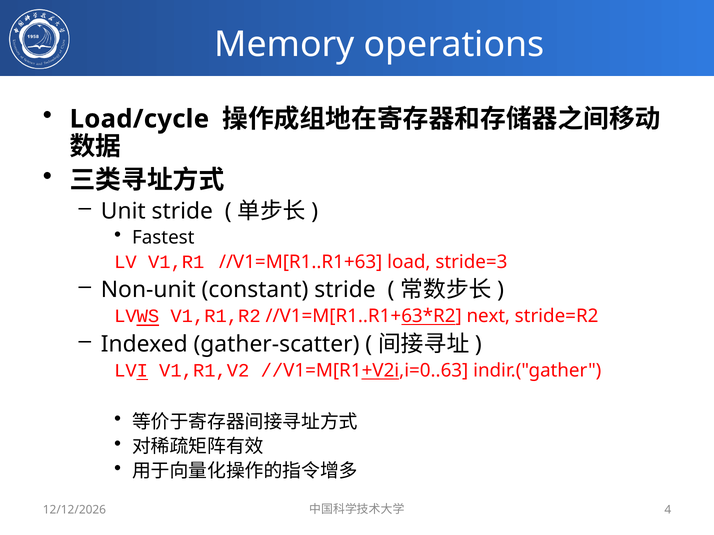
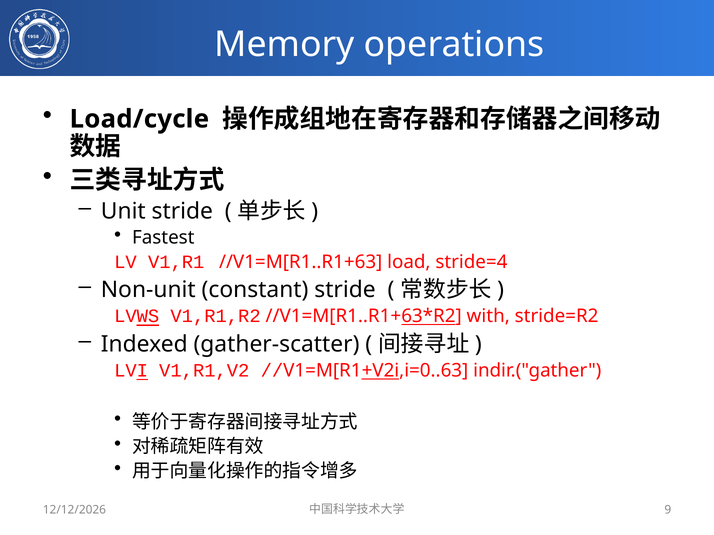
stride=3: stride=3 -> stride=4
next: next -> with
4: 4 -> 9
